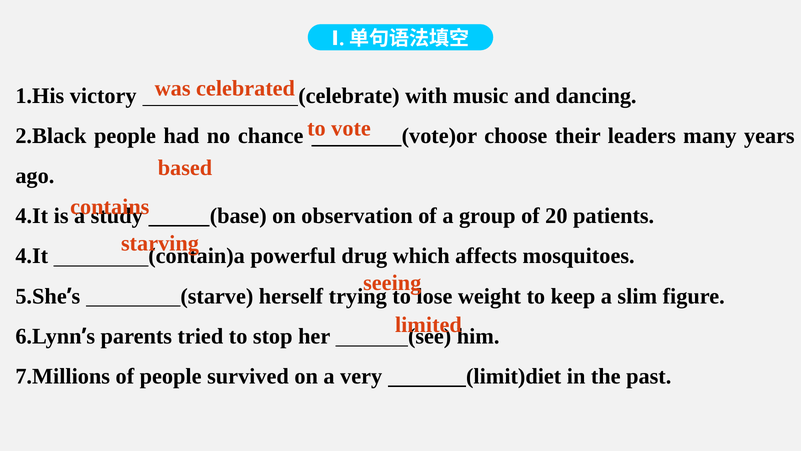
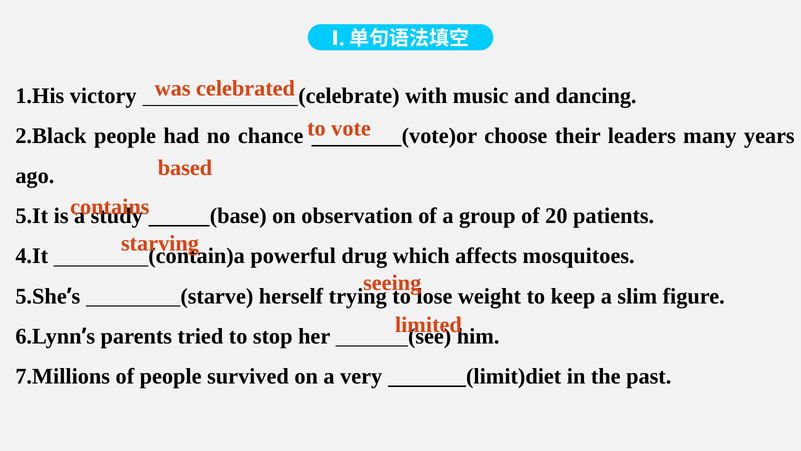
4.It at (32, 216): 4.It -> 5.It
